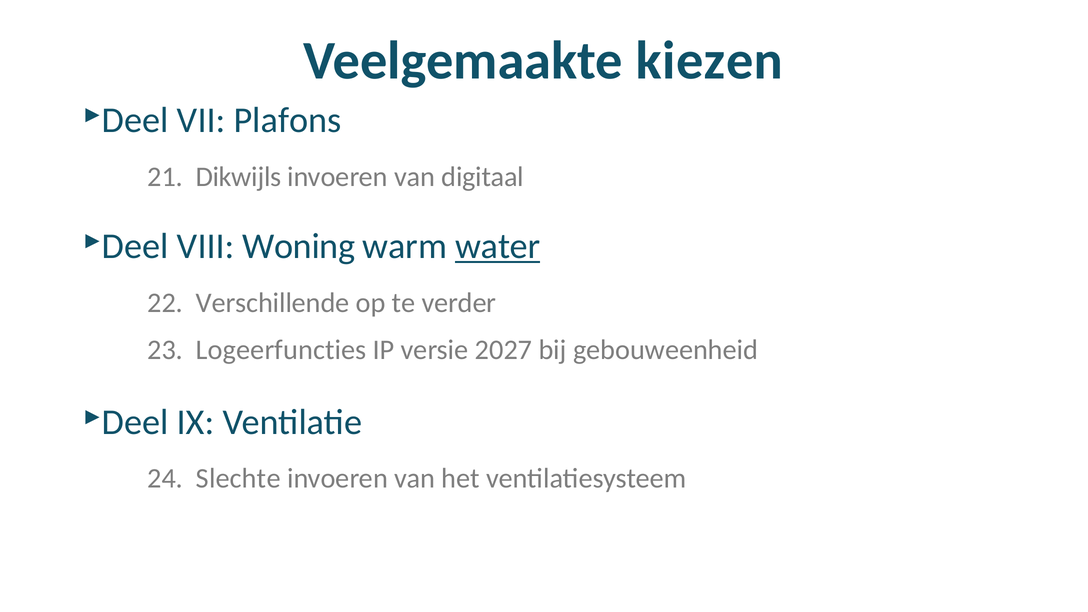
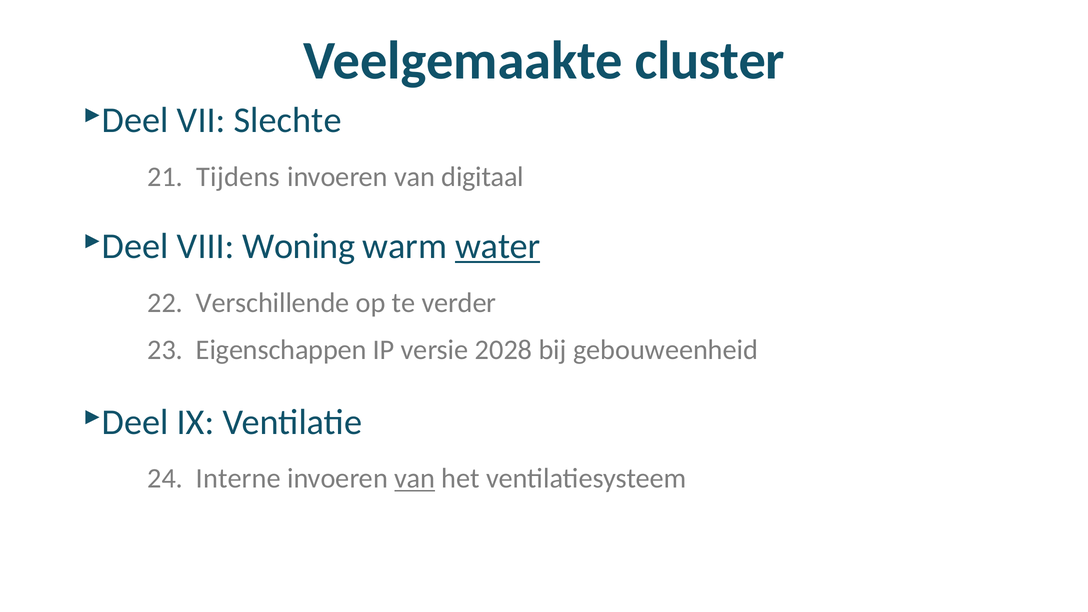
kiezen: kiezen -> cluster
Plafons: Plafons -> Slechte
Dikwijls: Dikwijls -> Tijdens
Logeerfuncties: Logeerfuncties -> Eigenschappen
2027: 2027 -> 2028
Slechte: Slechte -> Interne
van at (415, 479) underline: none -> present
